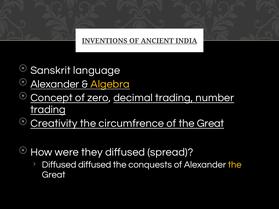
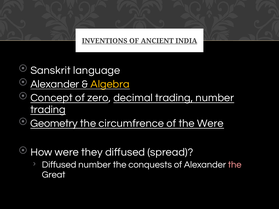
Creativity: Creativity -> Geometry
of the Great: Great -> Were
Diffused diffused: diffused -> number
the at (235, 165) colour: yellow -> pink
